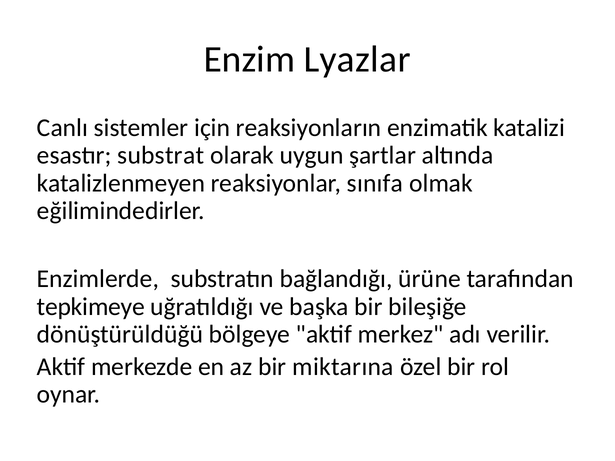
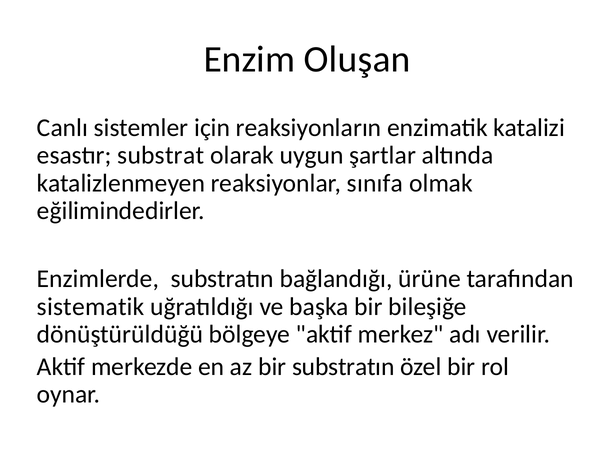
Lyazlar: Lyazlar -> Oluşan
tepkimeye: tepkimeye -> sistematik
bir miktarına: miktarına -> substratın
